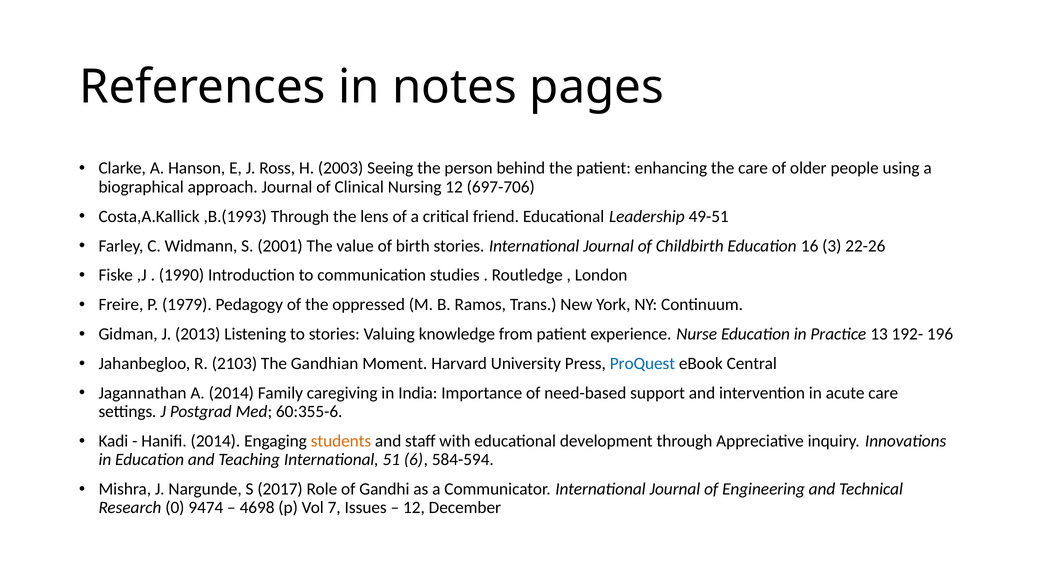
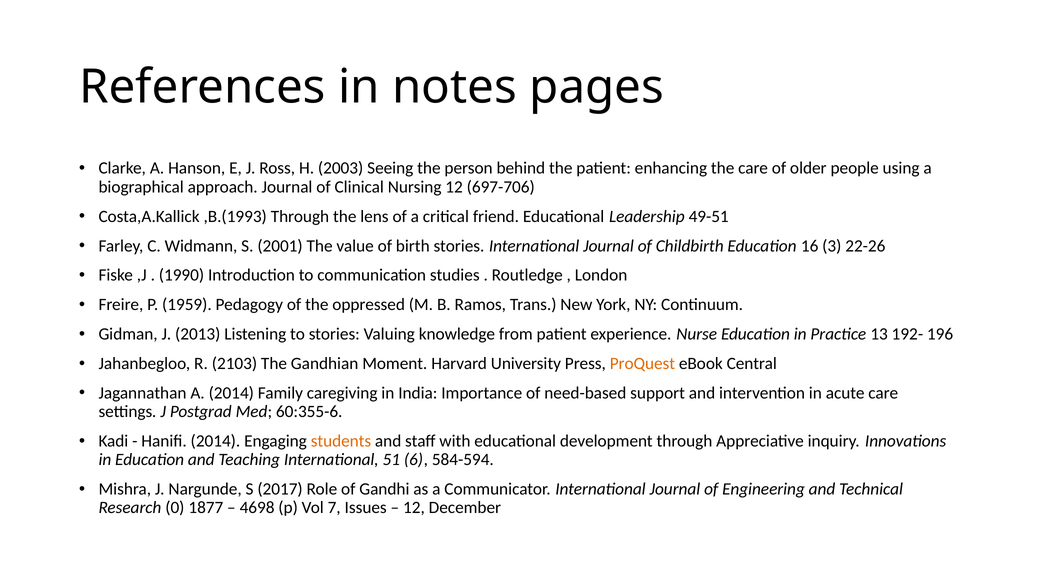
1979: 1979 -> 1959
ProQuest colour: blue -> orange
9474: 9474 -> 1877
